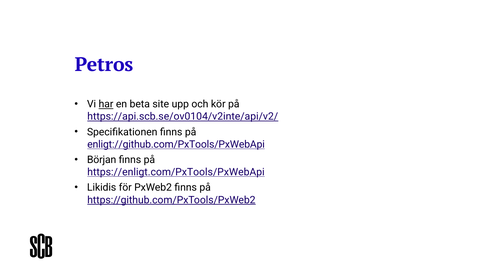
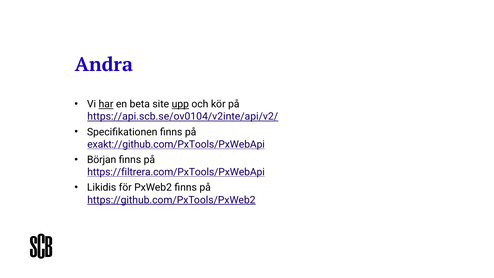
Petros: Petros -> Andra
upp underline: none -> present
enligt://github.com/PxTools/PxWebApi: enligt://github.com/PxTools/PxWebApi -> exakt://github.com/PxTools/PxWebApi
https://enligt.com/PxTools/PxWebApi: https://enligt.com/PxTools/PxWebApi -> https://filtrera.com/PxTools/PxWebApi
